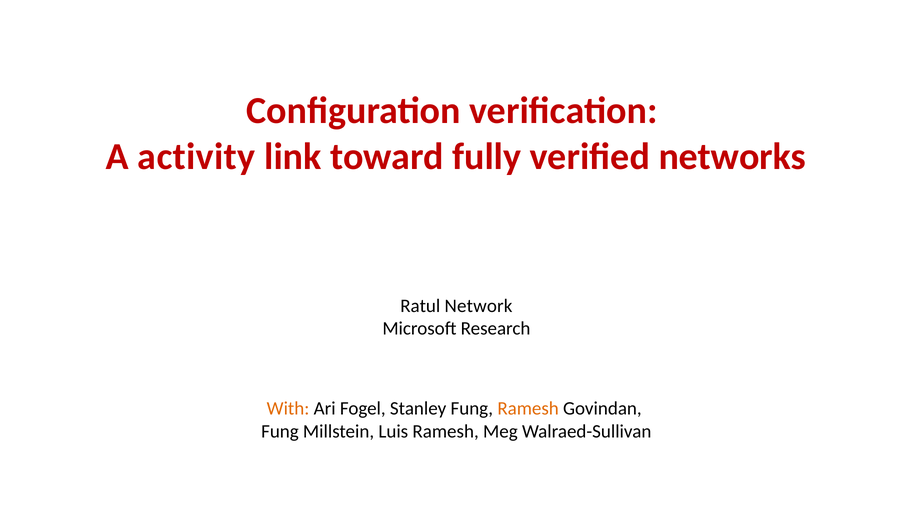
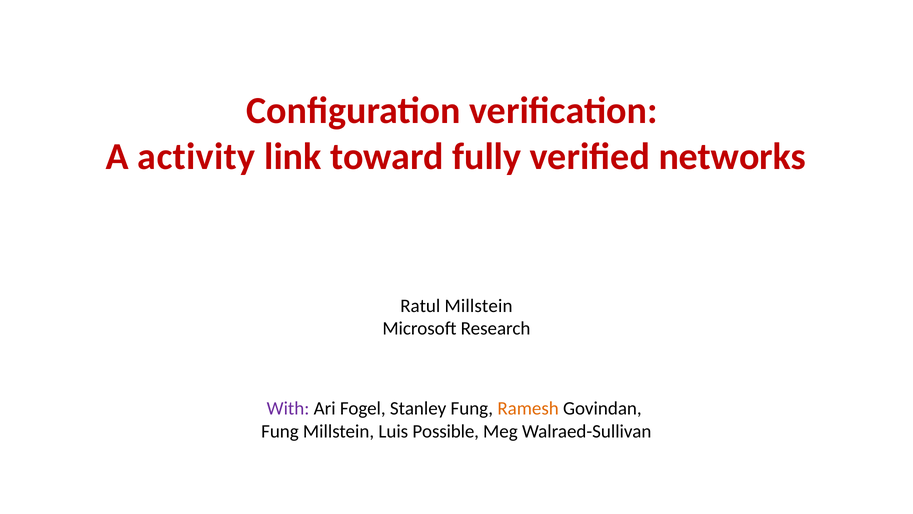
Ratul Network: Network -> Millstein
With colour: orange -> purple
Luis Ramesh: Ramesh -> Possible
